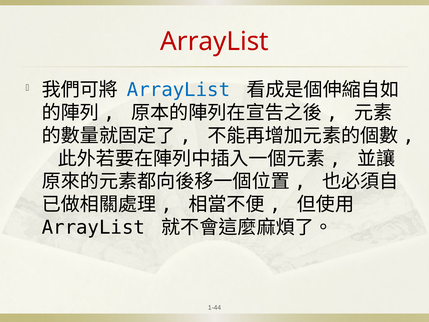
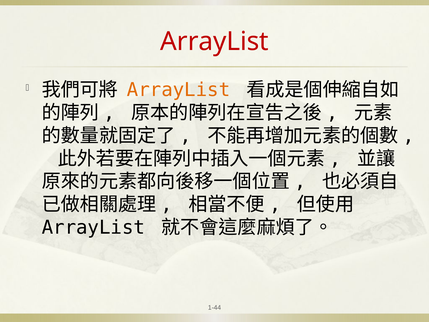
ArrayList at (179, 90) colour: blue -> orange
